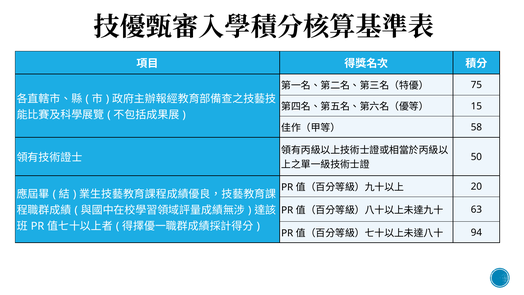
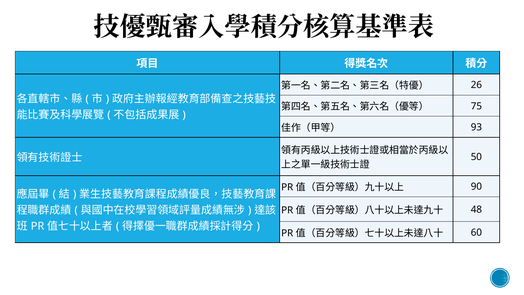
75: 75 -> 26
15: 15 -> 75
58: 58 -> 93
20: 20 -> 90
63: 63 -> 48
94: 94 -> 60
